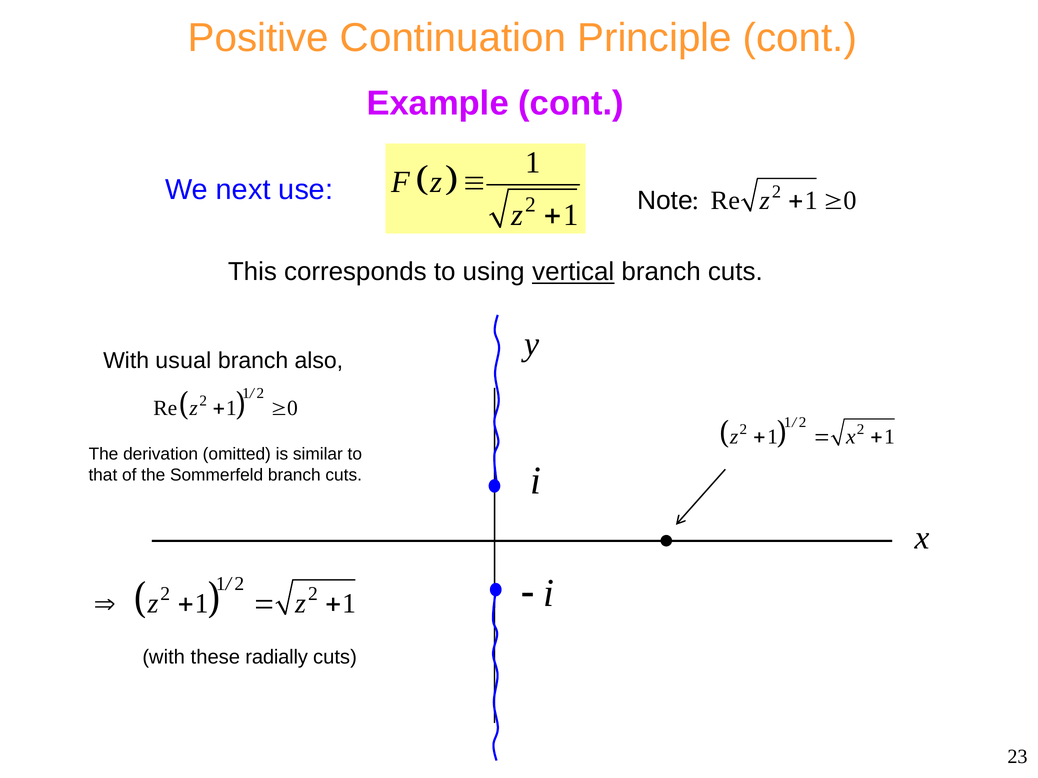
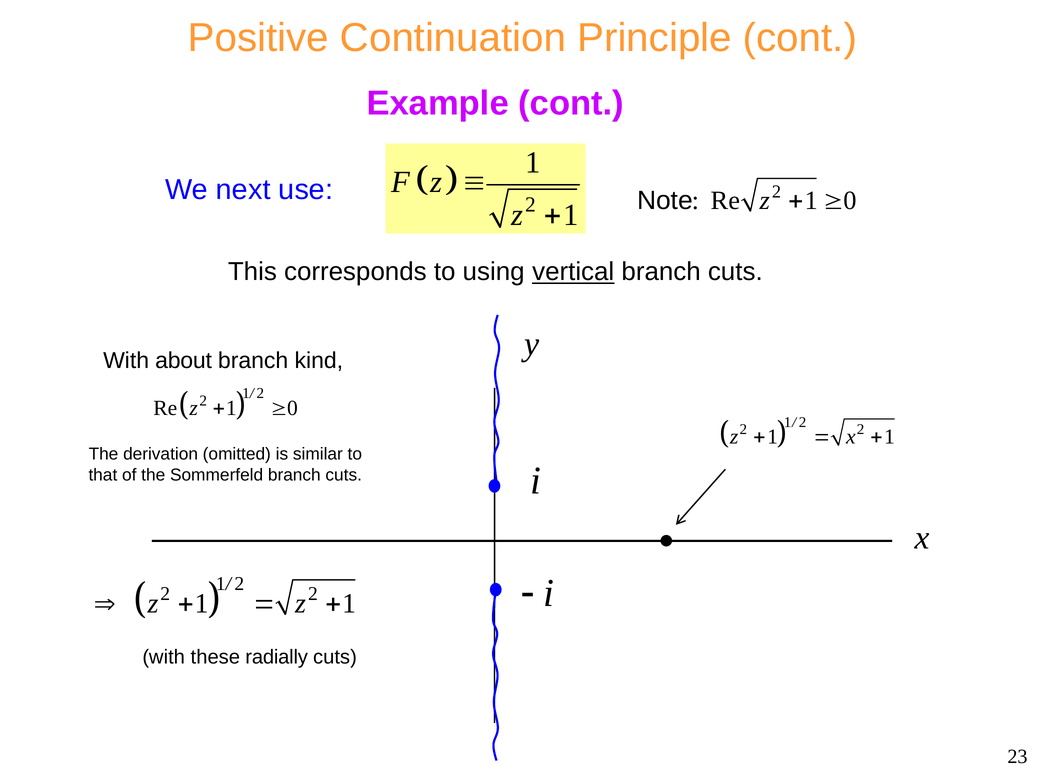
usual: usual -> about
also: also -> kind
